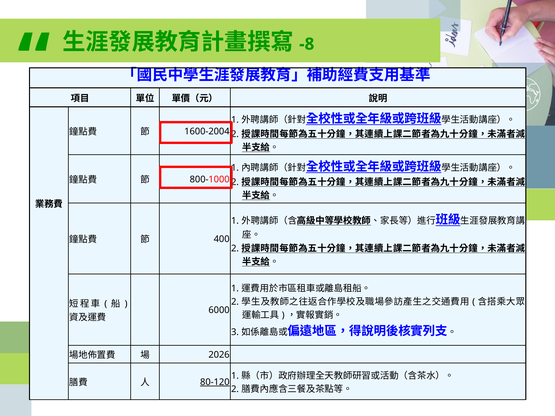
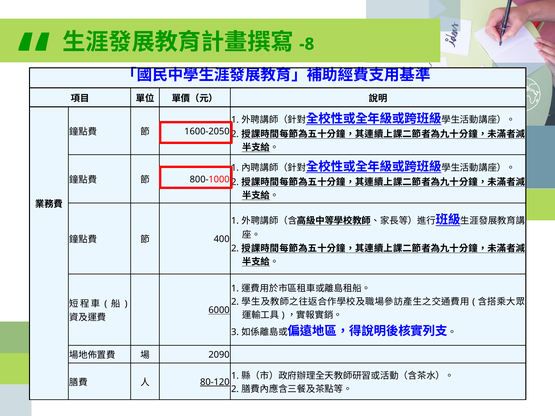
1600-2004: 1600-2004 -> 1600-2050
6000 underline: none -> present
2026: 2026 -> 2090
